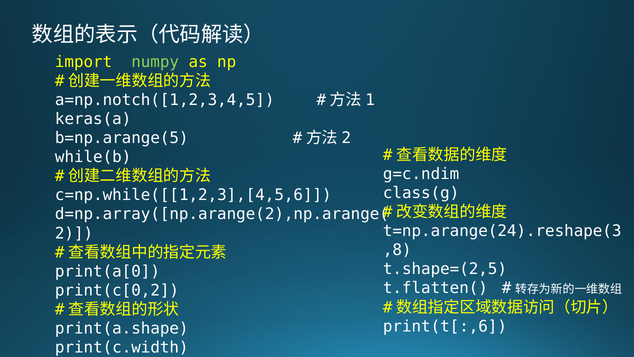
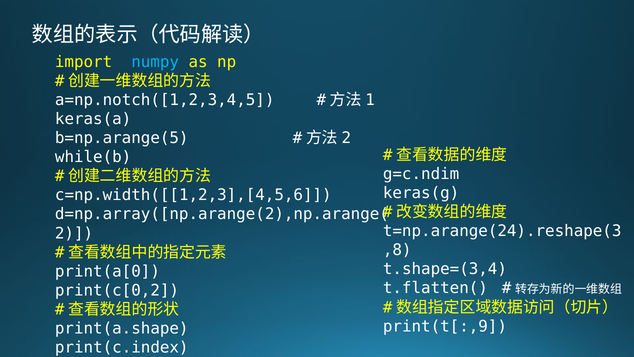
numpy colour: light green -> light blue
class(g: class(g -> keras(g
c=np.while([[1,2,3],[4,5,6: c=np.while([[1,2,3],[4,5,6 -> c=np.width([[1,2,3],[4,5,6
t.shape=(2,5: t.shape=(2,5 -> t.shape=(3,4
print(t[:,6: print(t[:,6 -> print(t[:,9
print(c.width: print(c.width -> print(c.index
